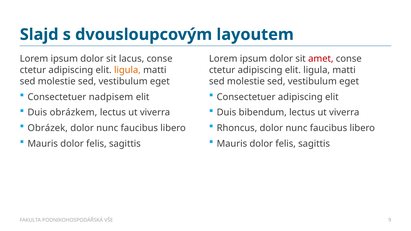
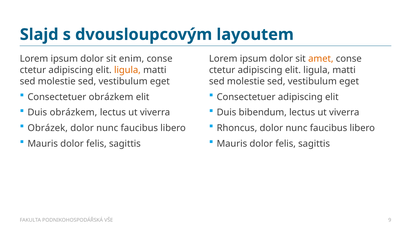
lacus: lacus -> enim
amet colour: red -> orange
Consectetuer nadpisem: nadpisem -> obrázkem
